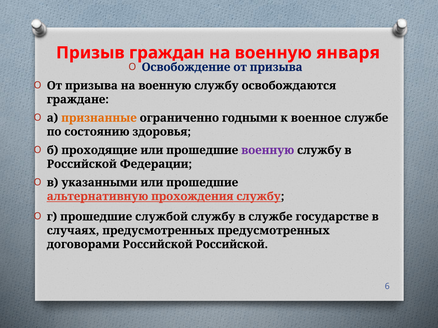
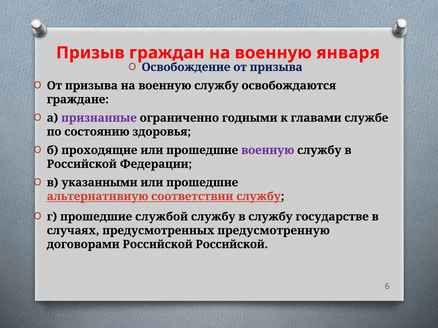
признанные colour: orange -> purple
военное: военное -> главами
прохождения: прохождения -> соответствии
в службе: службе -> службу
предусмотренных предусмотренных: предусмотренных -> предусмотренную
